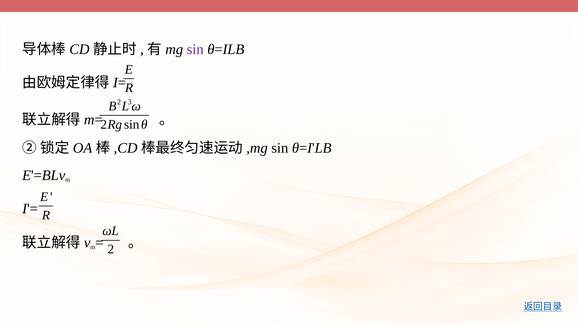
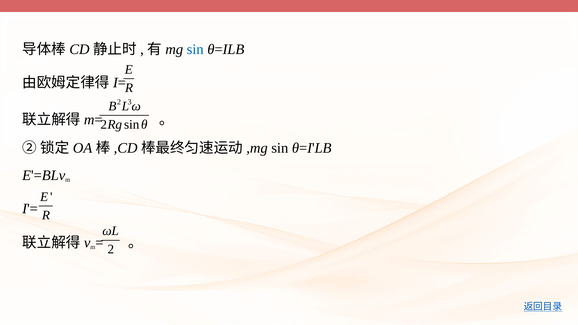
sin at (195, 49) colour: purple -> blue
